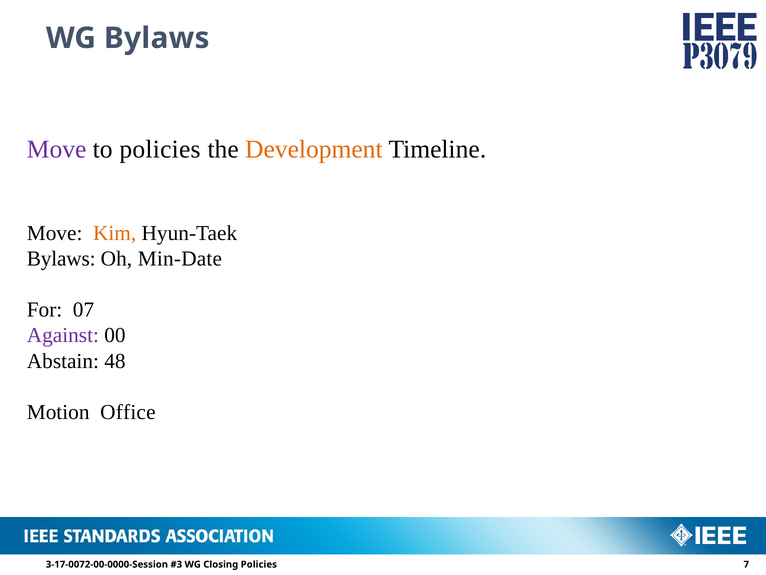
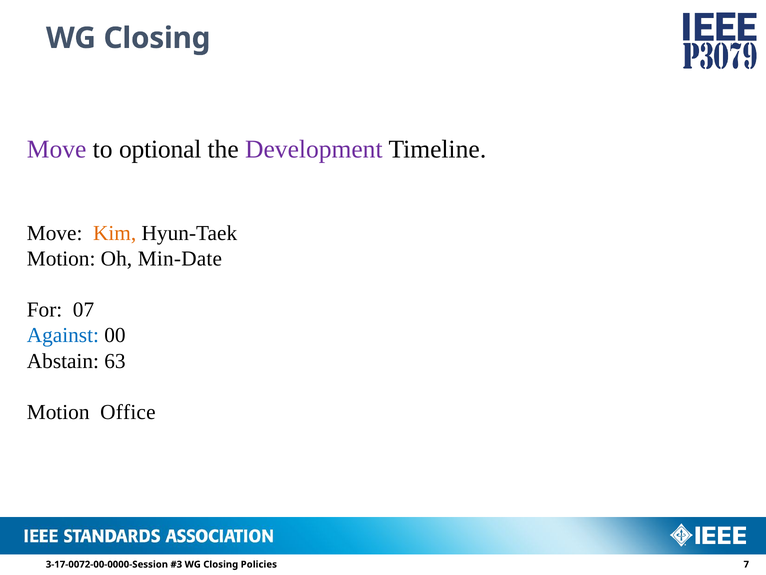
Bylaws at (157, 38): Bylaws -> Closing
to policies: policies -> optional
Development colour: orange -> purple
Bylaws at (61, 259): Bylaws -> Motion
Against colour: purple -> blue
48: 48 -> 63
